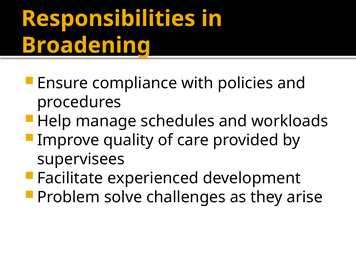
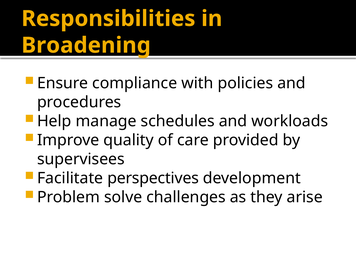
experienced: experienced -> perspectives
